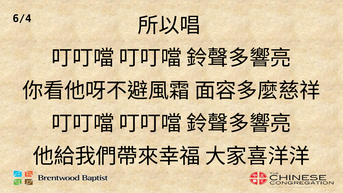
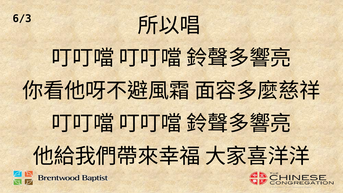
6/4: 6/4 -> 6/3
